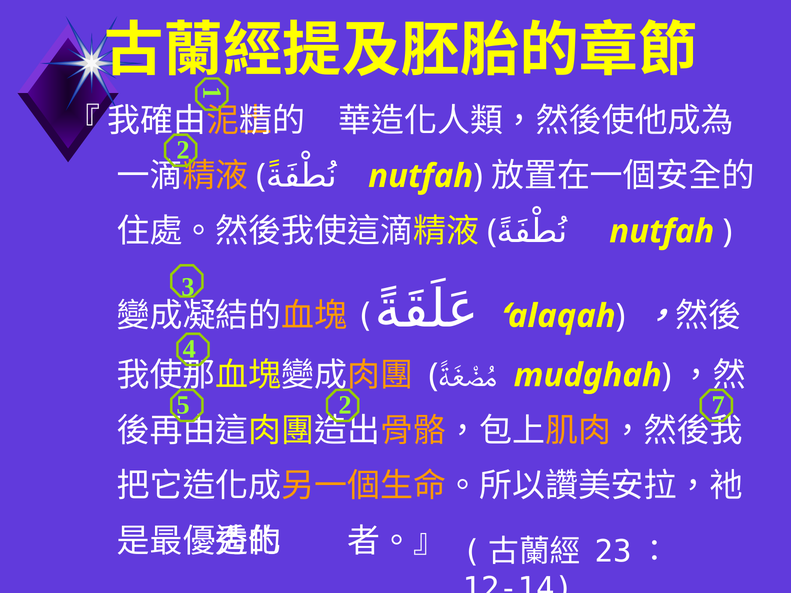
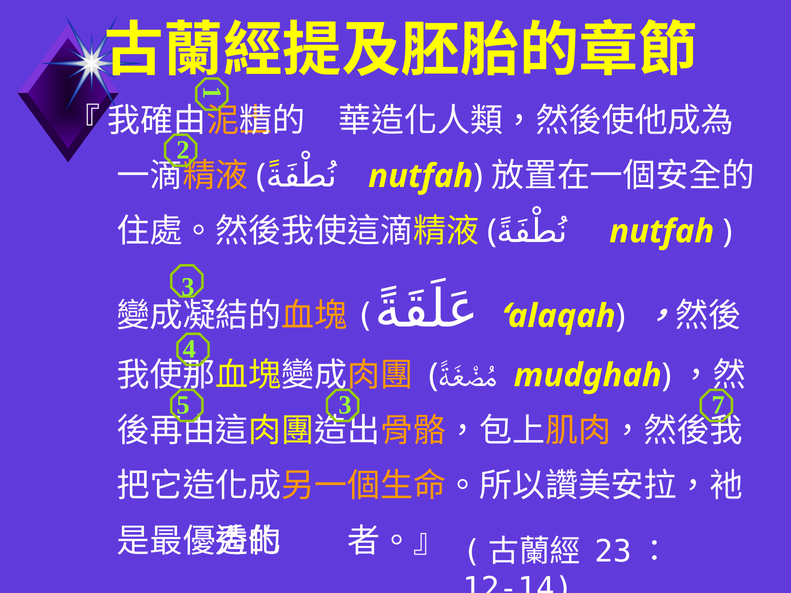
5 2: 2 -> 3
